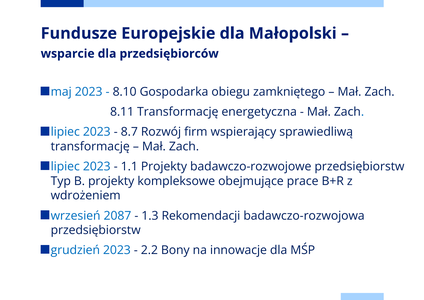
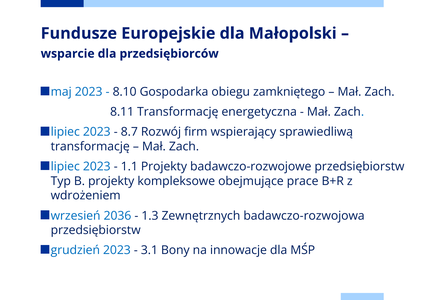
2087: 2087 -> 2036
Rekomendacji: Rekomendacji -> Zewnętrznych
2.2: 2.2 -> 3.1
